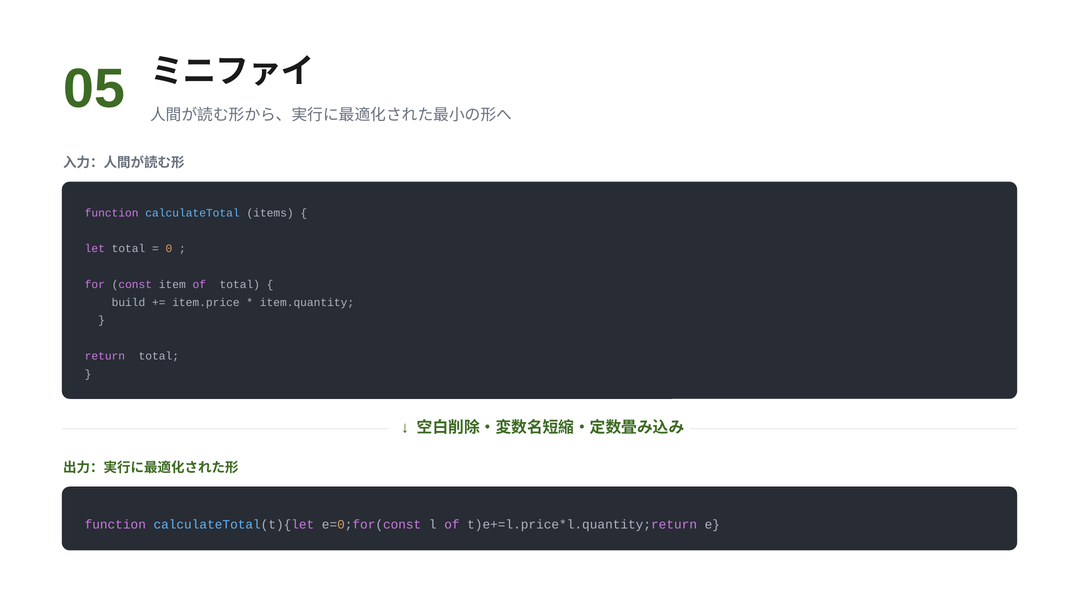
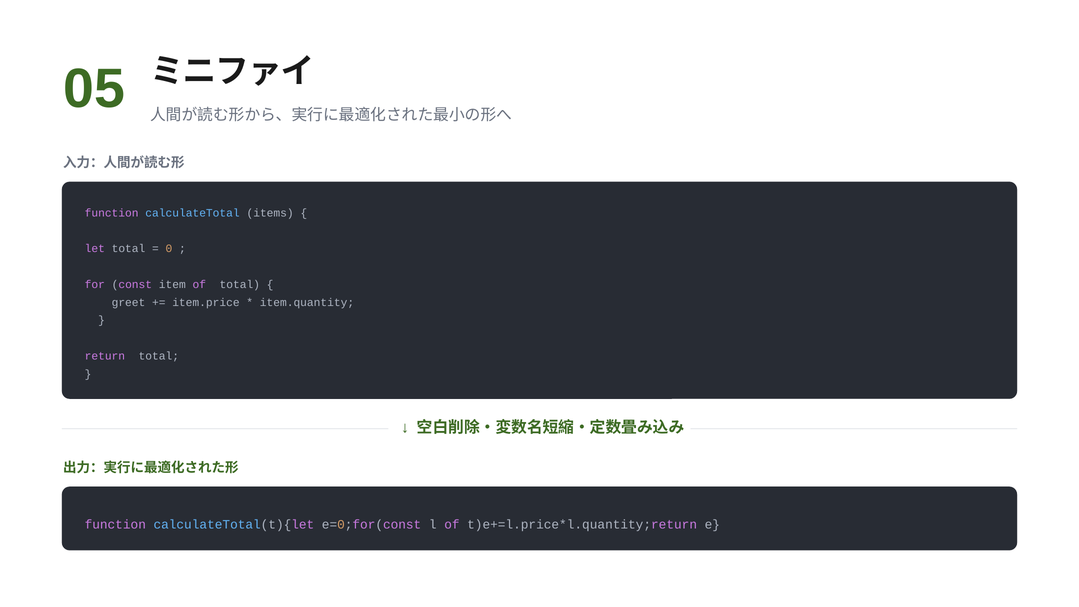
build: build -> greet
